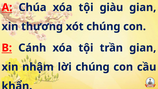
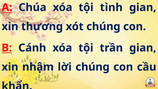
giàu: giàu -> tình
